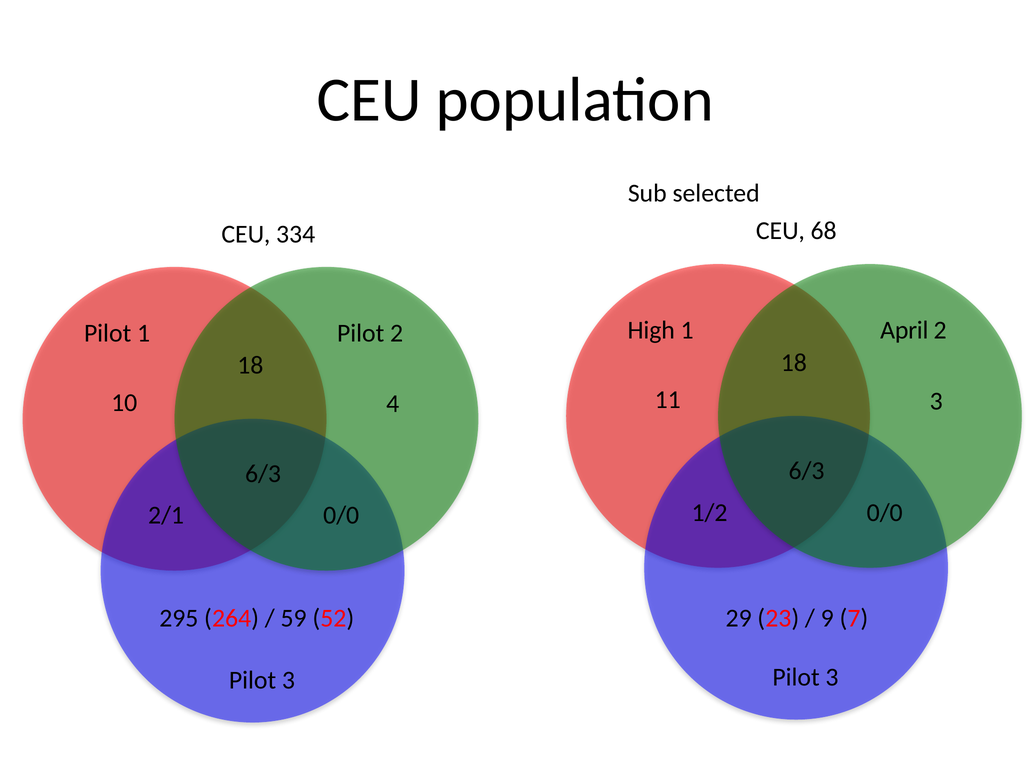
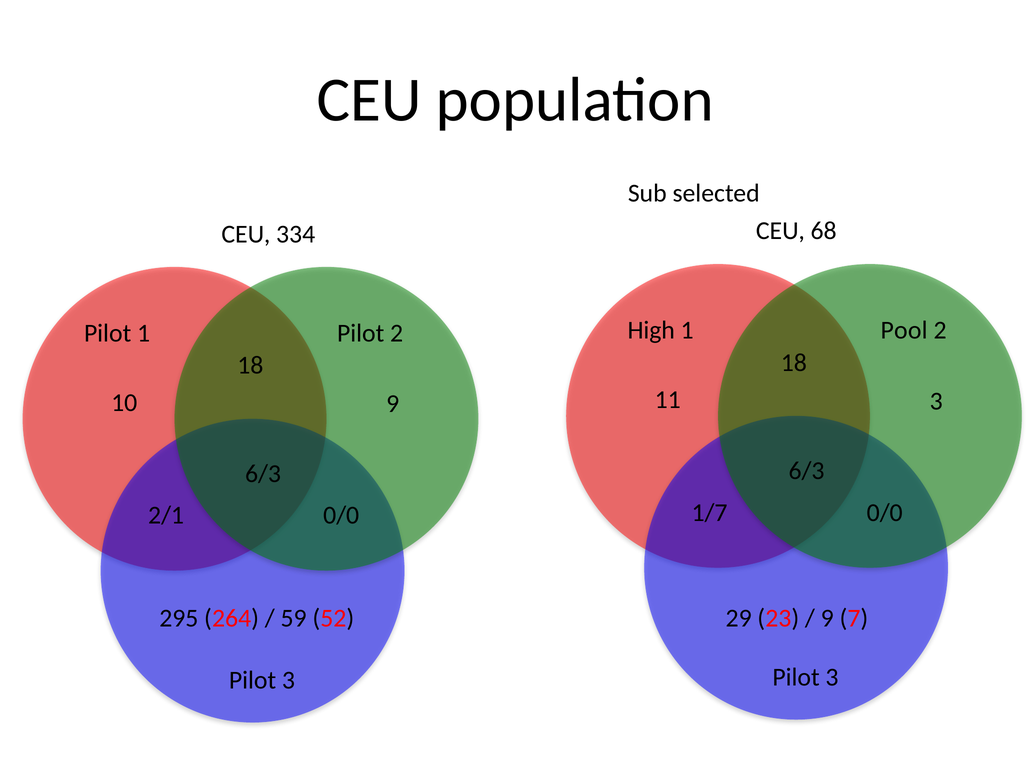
April: April -> Pool
10 4: 4 -> 9
1/2: 1/2 -> 1/7
